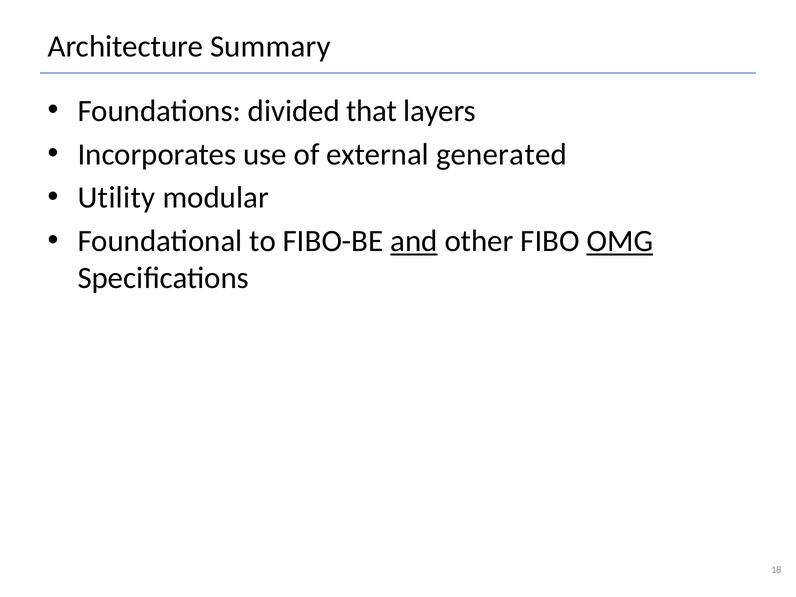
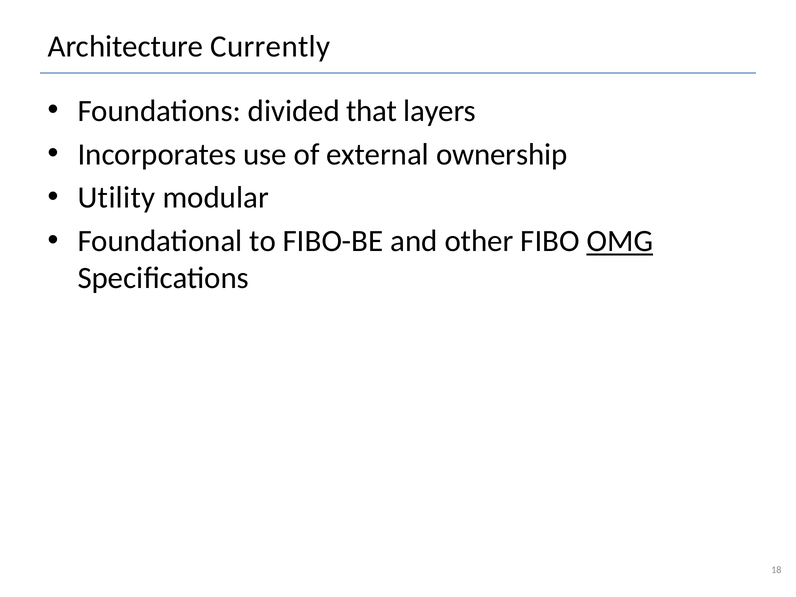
Summary: Summary -> Currently
generated: generated -> ownership
and underline: present -> none
